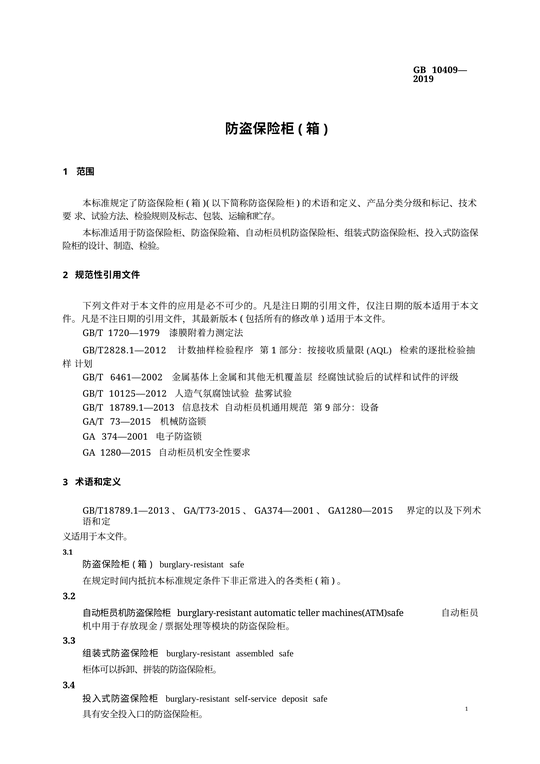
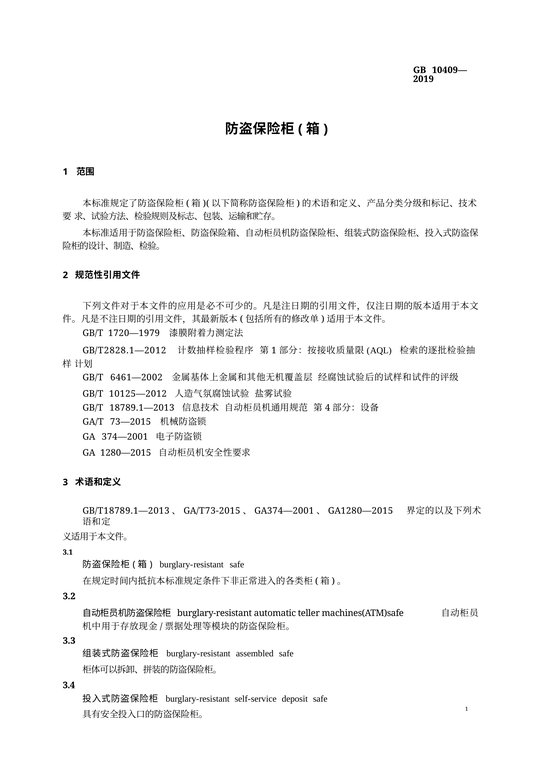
9: 9 -> 4
